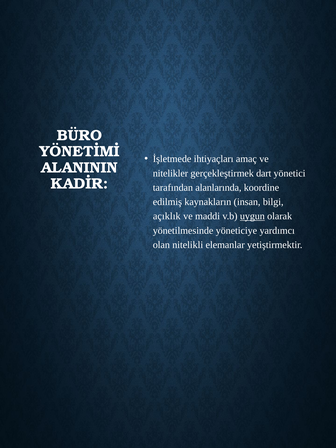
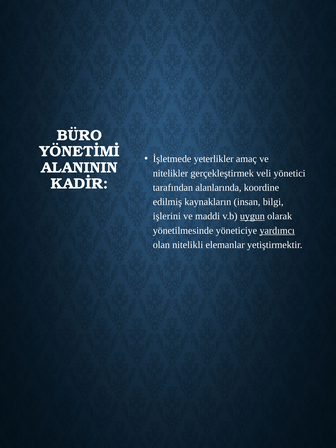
ihtiyaçları: ihtiyaçları -> yeterlikler
dart: dart -> veli
açıklık: açıklık -> işlerini
yardımcı underline: none -> present
